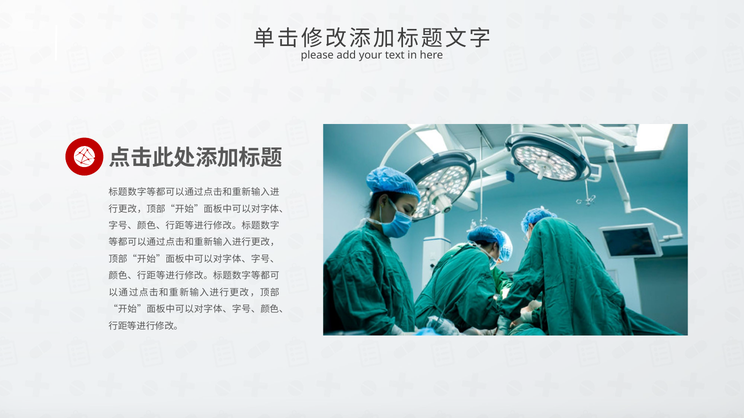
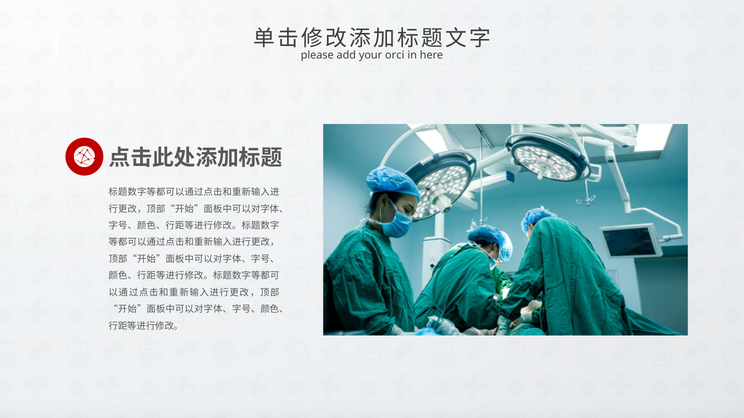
text: text -> orci
